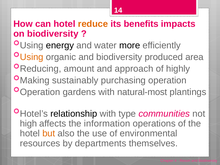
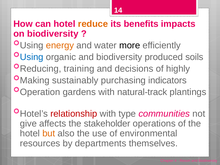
energy colour: black -> orange
Using at (32, 57) colour: orange -> blue
area: area -> soils
amount: amount -> training
approach: approach -> decisions
purchasing operation: operation -> indicators
natural-most: natural-most -> natural-track
relationship colour: black -> red
high: high -> give
information: information -> stakeholder
